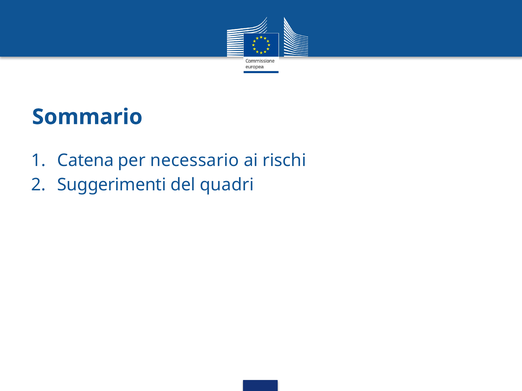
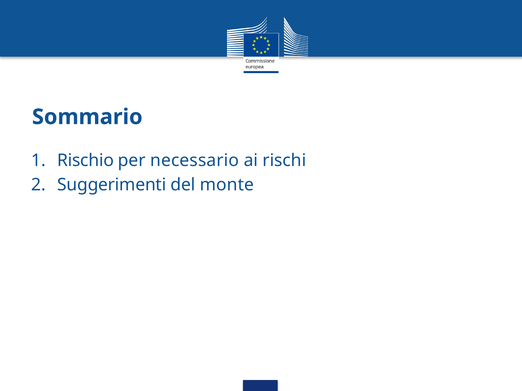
Catena: Catena -> Rischio
quadri: quadri -> monte
